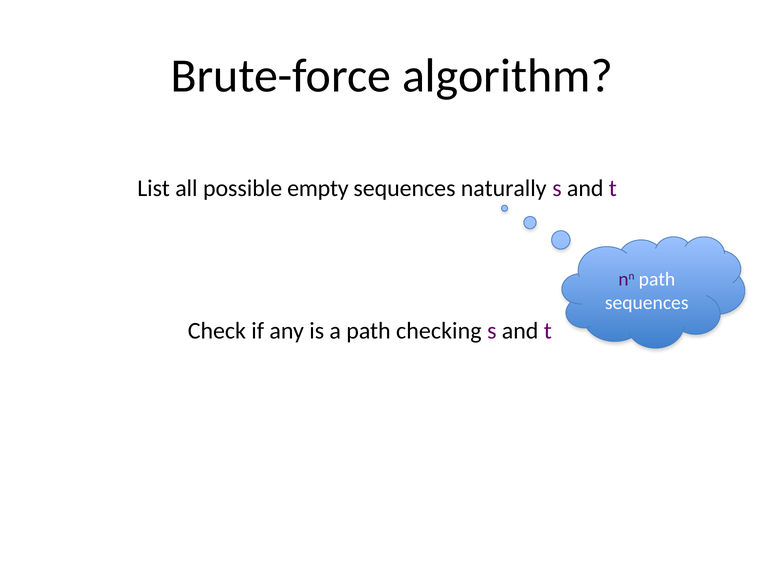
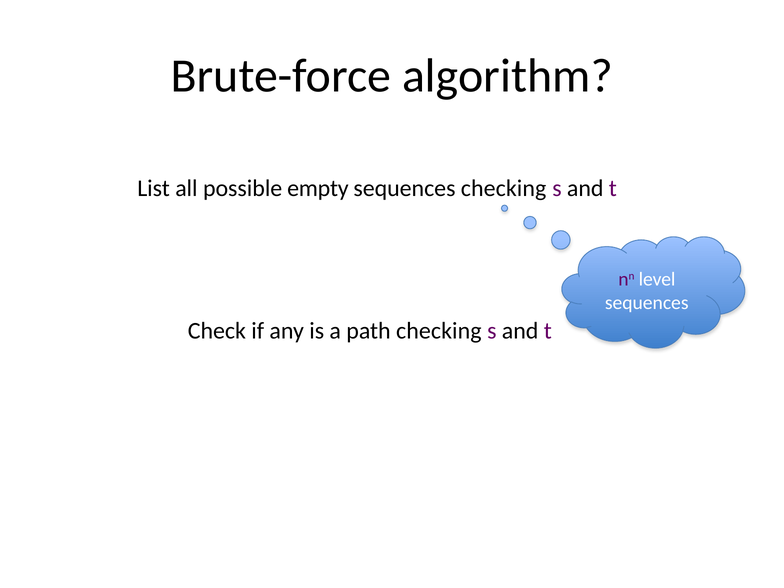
sequences naturally: naturally -> checking
nn path: path -> level
